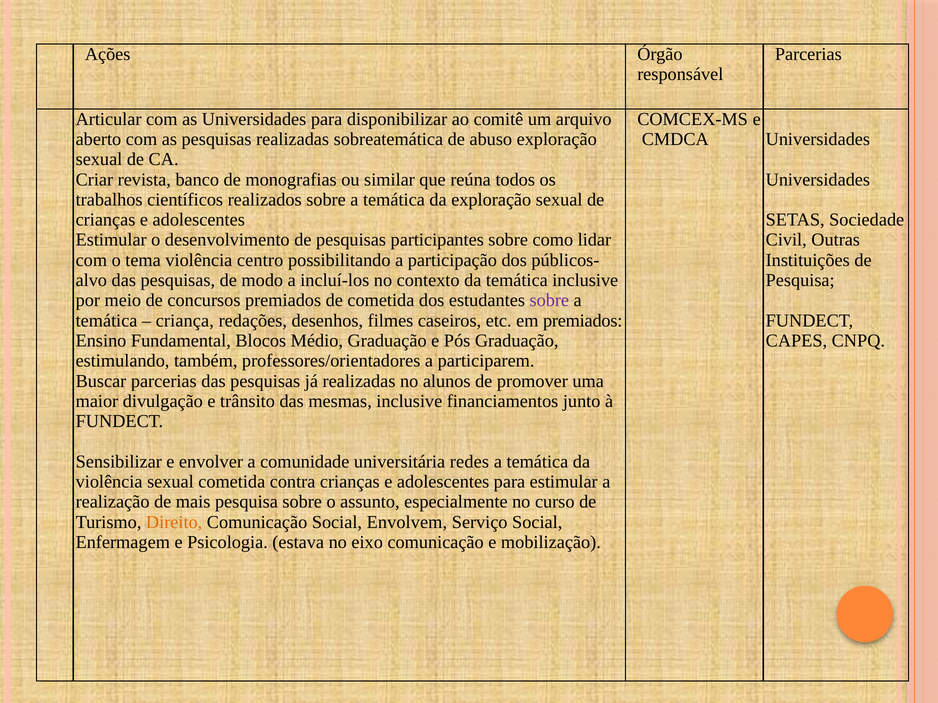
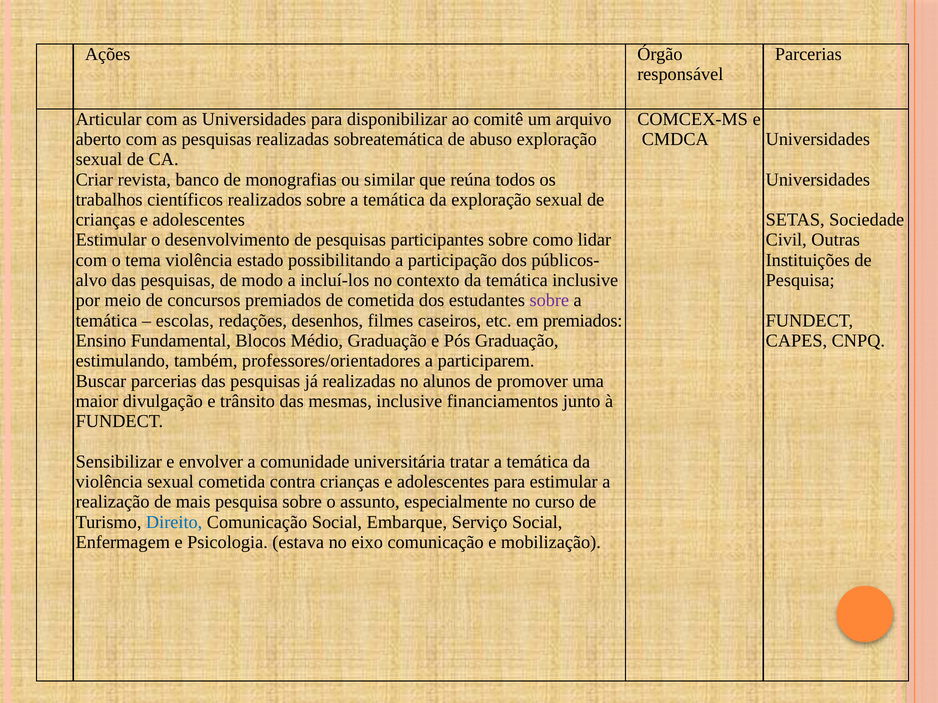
centro: centro -> estado
criança: criança -> escolas
redes: redes -> tratar
Direito colour: orange -> blue
Envolvem: Envolvem -> Embarque
